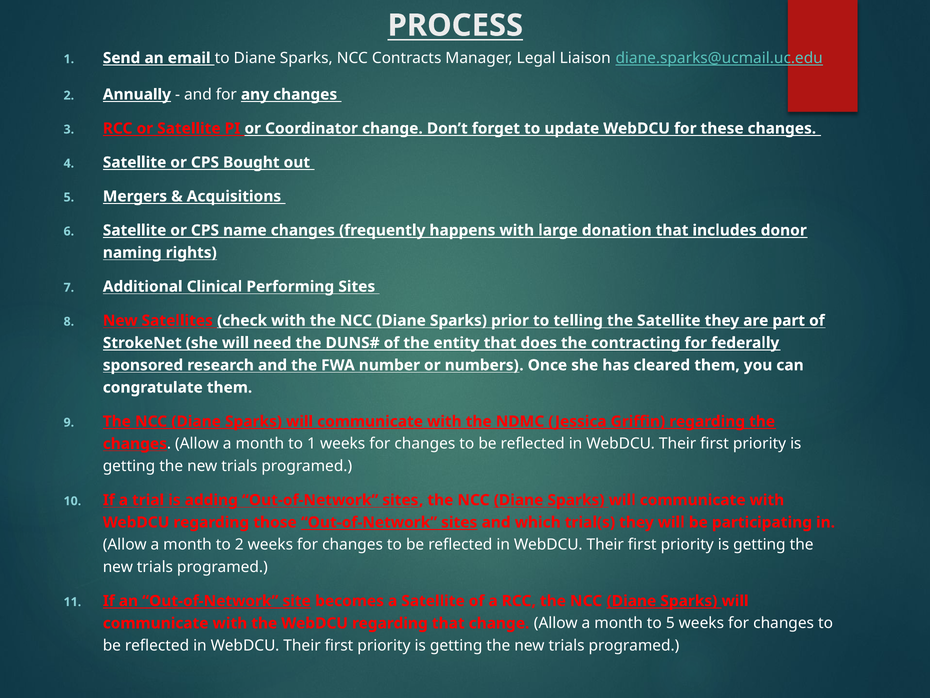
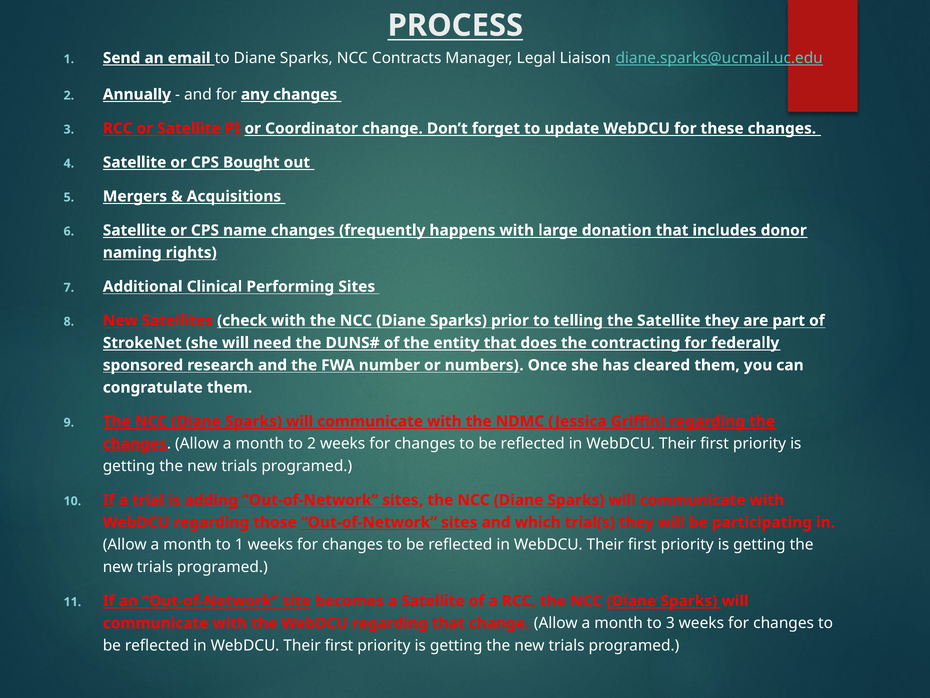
to 1: 1 -> 2
to 2: 2 -> 1
to 5: 5 -> 3
